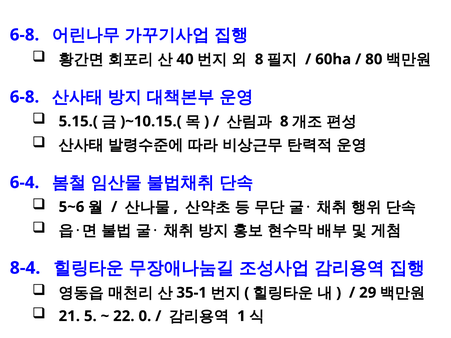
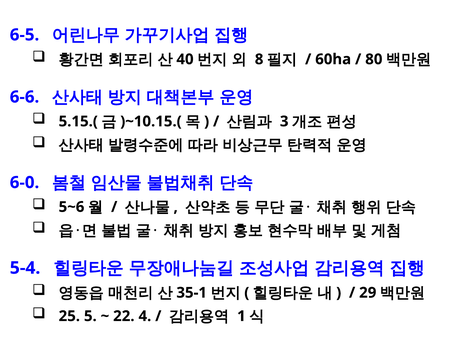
6-8 at (25, 35): 6-8 -> 6-5
6-8 at (25, 97): 6-8 -> 6-6
8 at (284, 121): 8 -> 3
6-4: 6-4 -> 6-0
8-4: 8-4 -> 5-4
21: 21 -> 25
0: 0 -> 4
